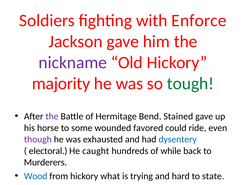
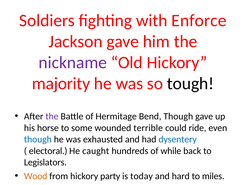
tough colour: green -> black
Bend Stained: Stained -> Though
favored: favored -> terrible
though at (38, 139) colour: purple -> blue
Murderers: Murderers -> Legislators
Wood colour: blue -> orange
what: what -> party
trying: trying -> today
state: state -> miles
